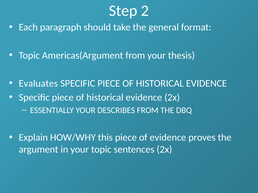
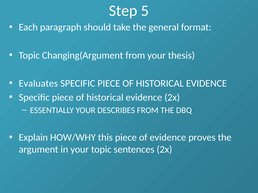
2: 2 -> 5
Americas(Argument: Americas(Argument -> Changing(Argument
